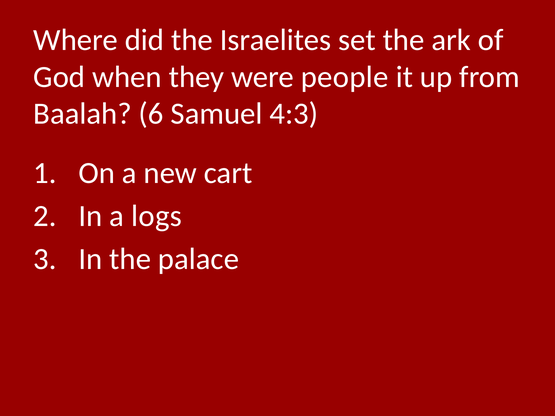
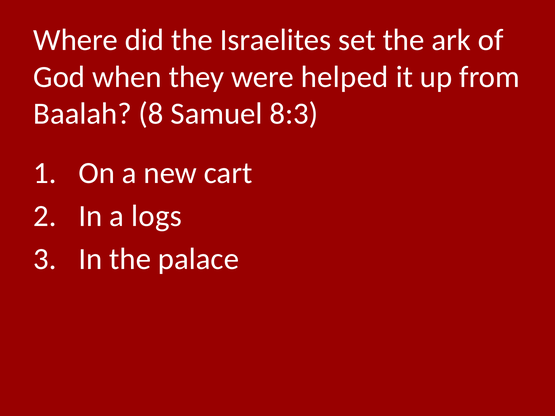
people: people -> helped
6: 6 -> 8
4:3: 4:3 -> 8:3
